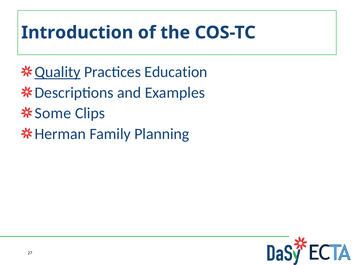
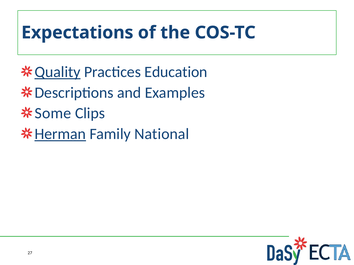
Introduction: Introduction -> Expectations
Herman underline: none -> present
Planning: Planning -> National
